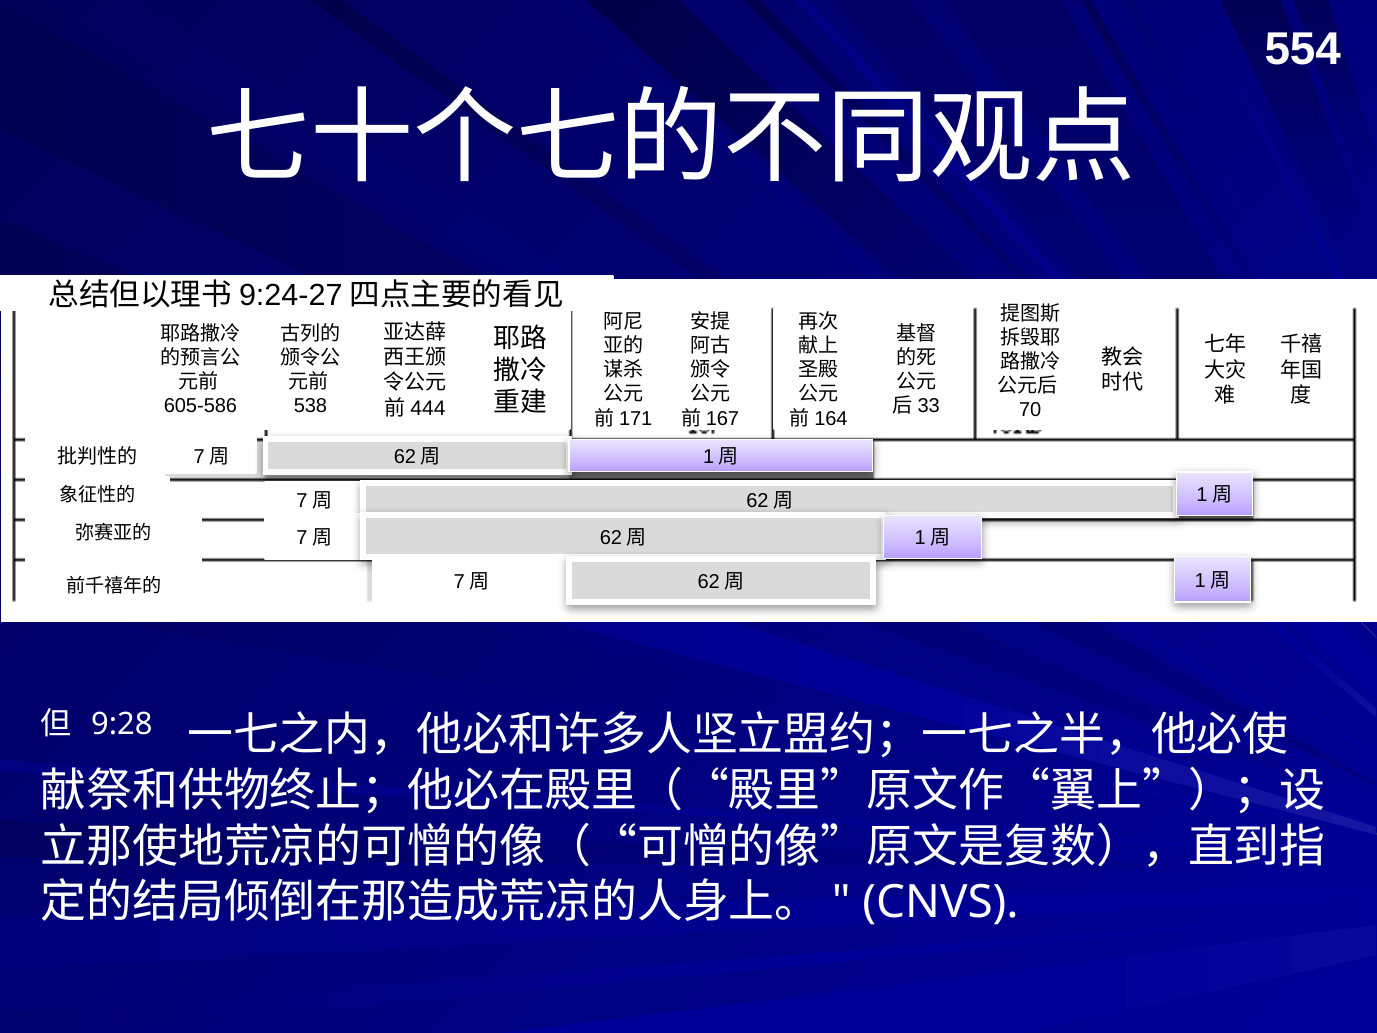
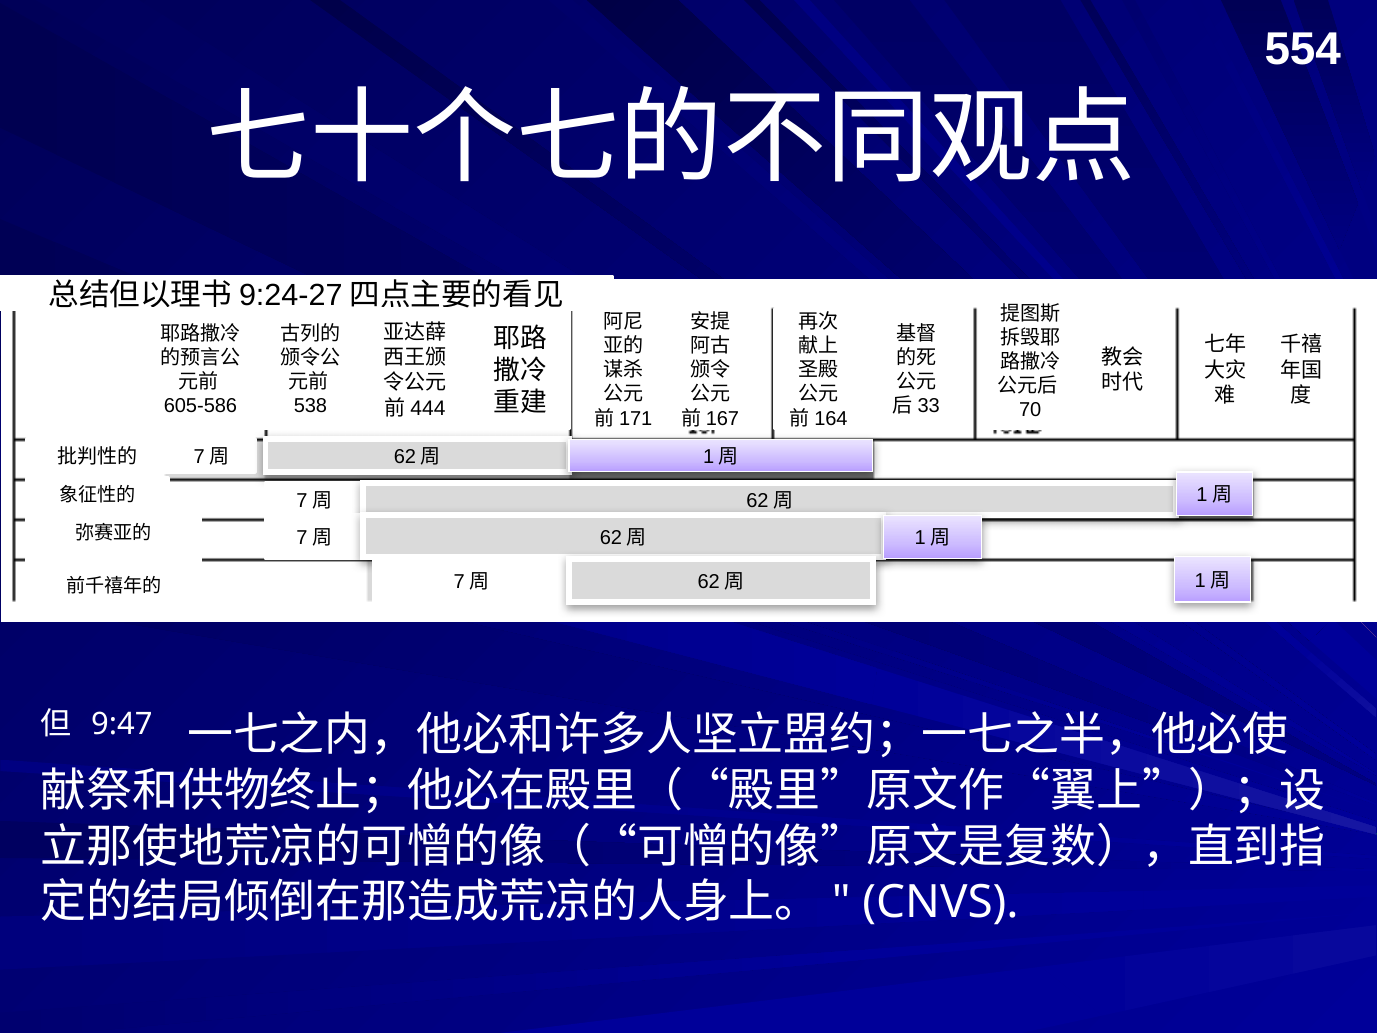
9:28: 9:28 -> 9:47
